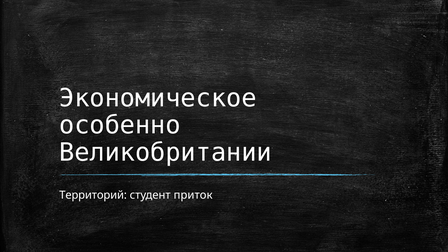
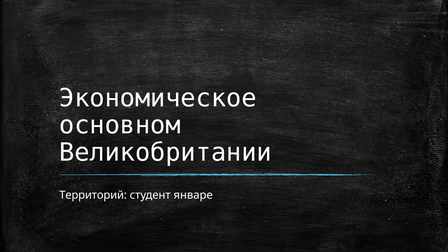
особенно: особенно -> основном
приток: приток -> январе
